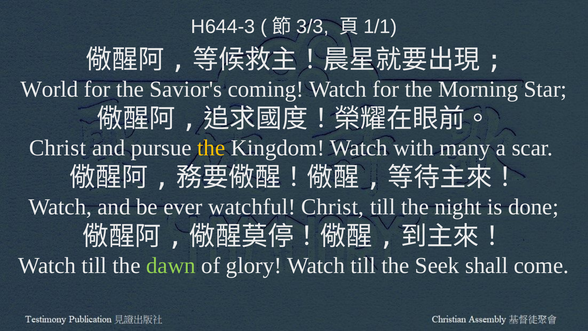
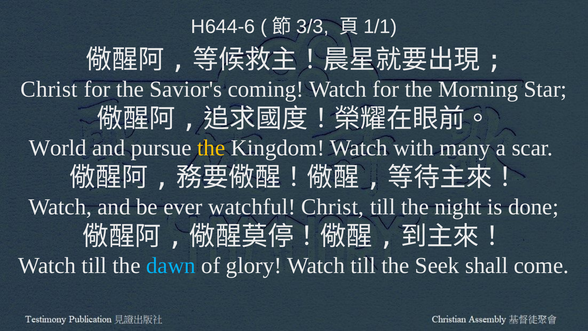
H644-3: H644-3 -> H644-6
World at (49, 89): World -> Christ
Christ at (58, 148): Christ -> World
dawn colour: light green -> light blue
